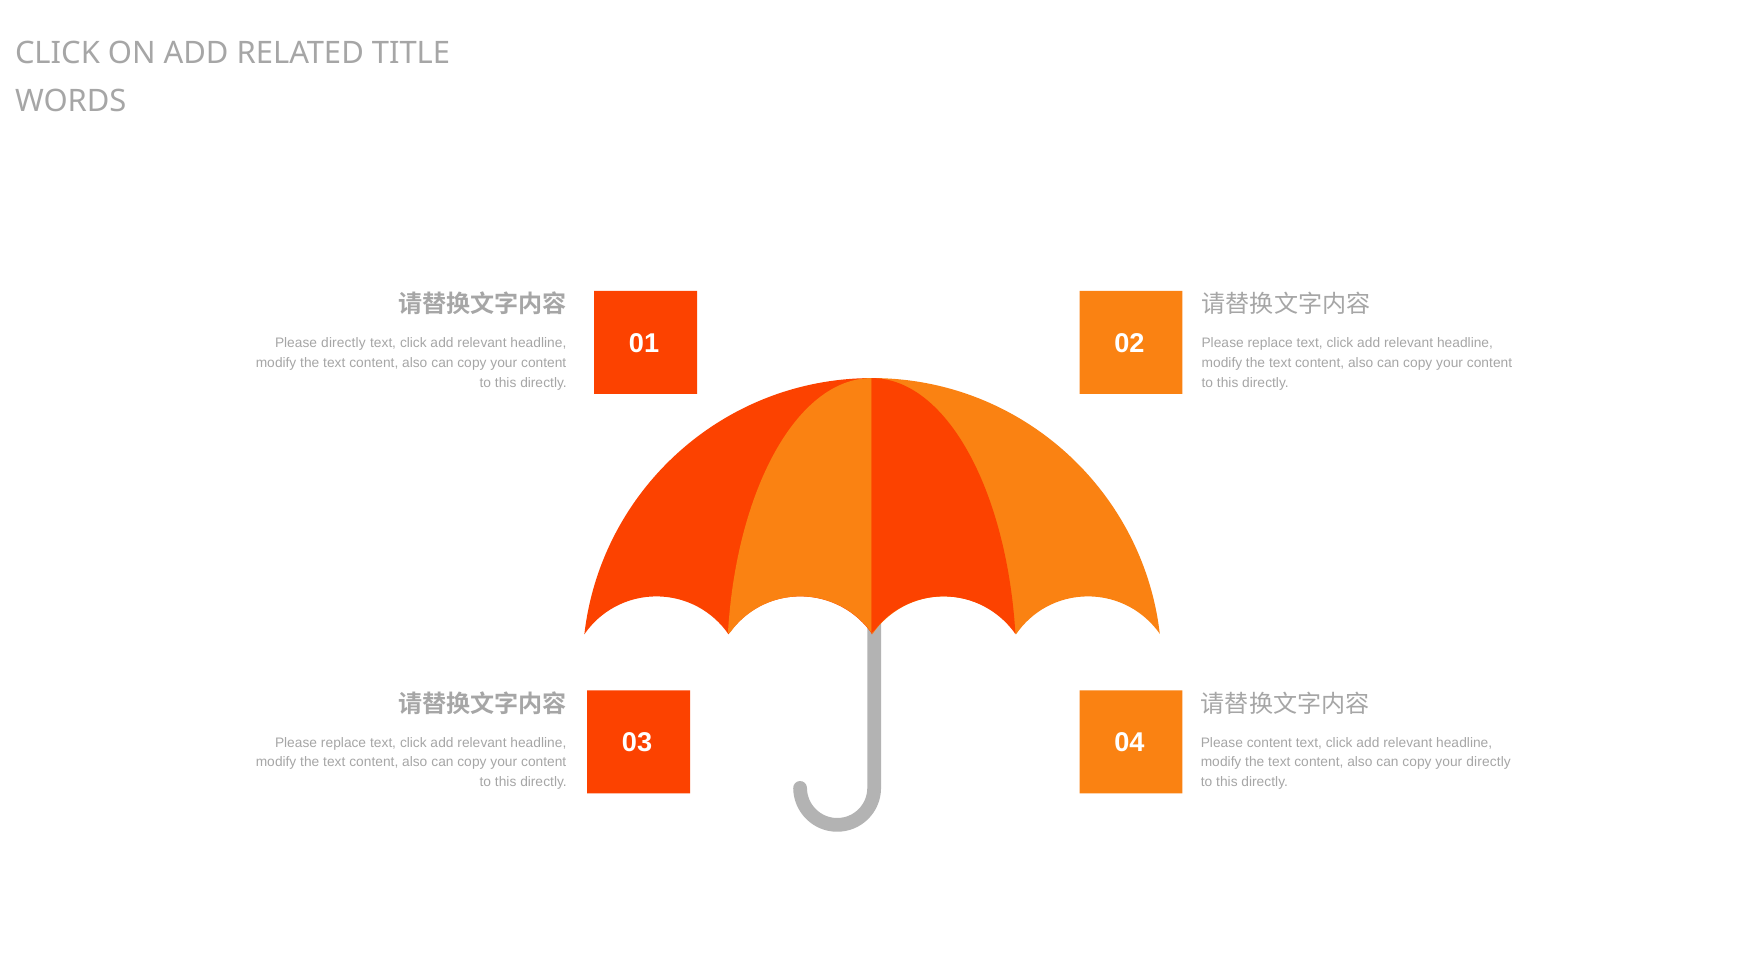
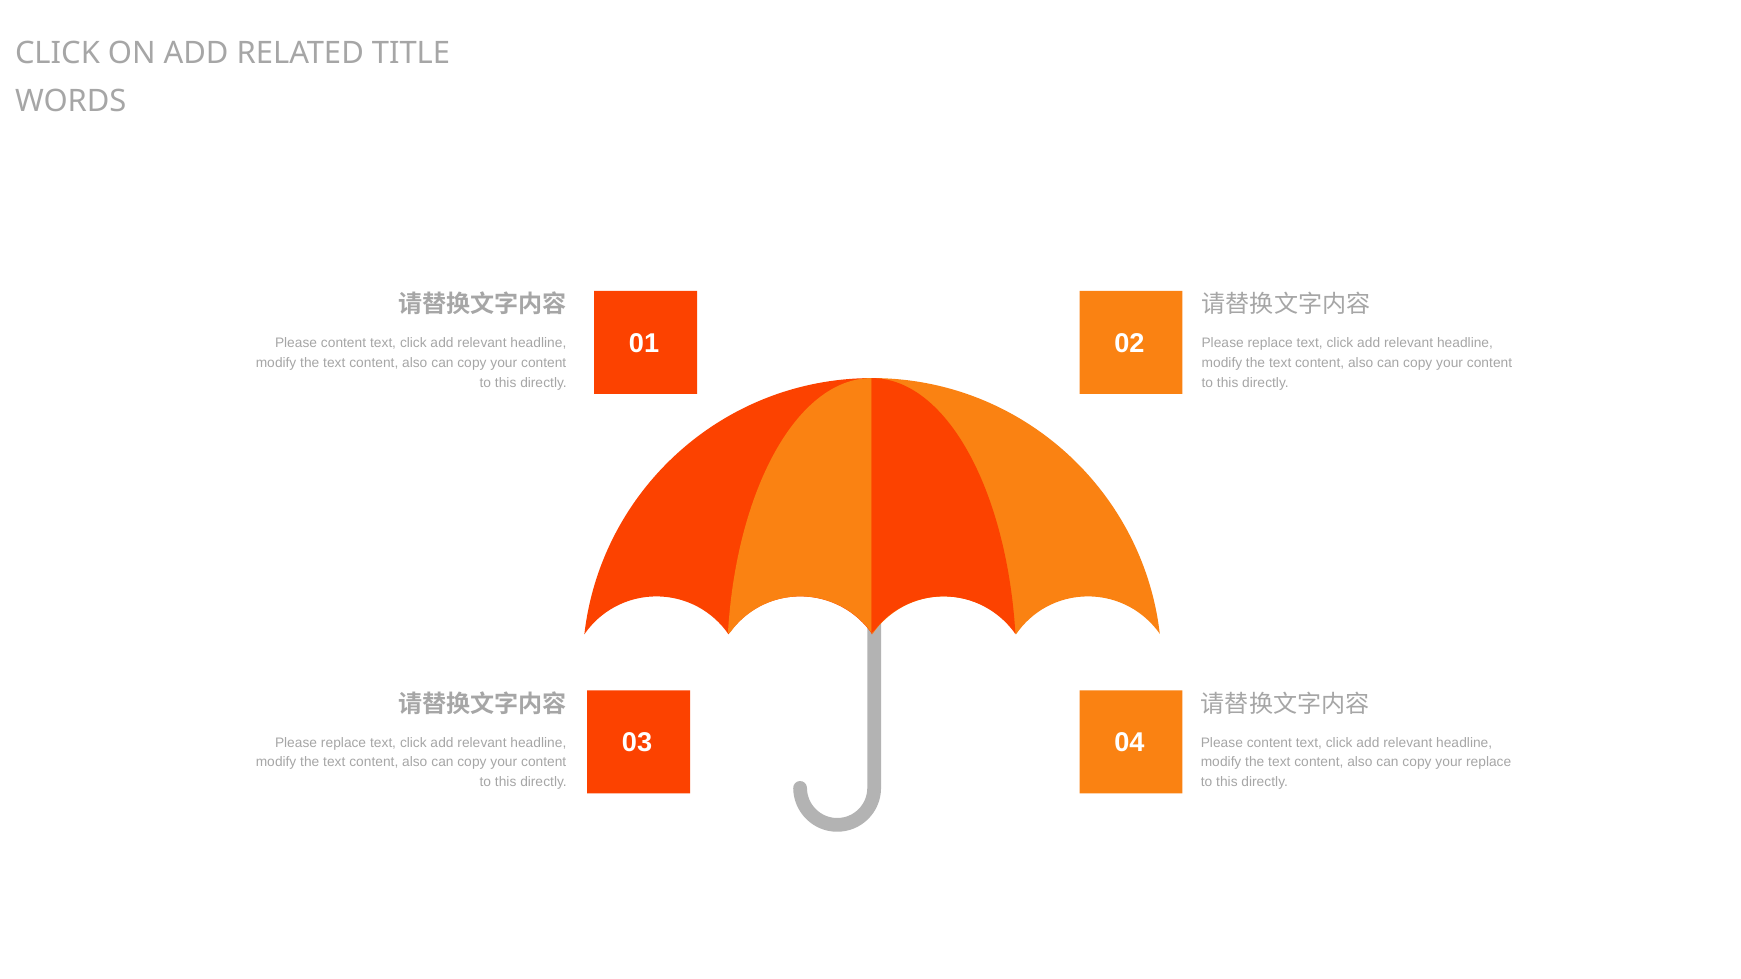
directly at (343, 343): directly -> content
your directly: directly -> replace
